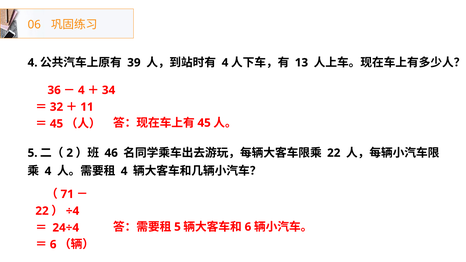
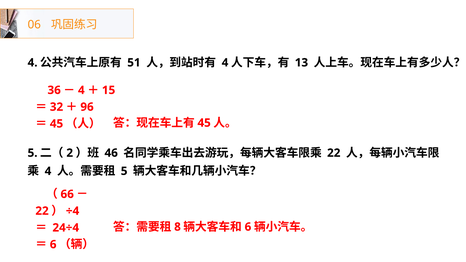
39: 39 -> 51
34: 34 -> 15
11: 11 -> 96
4 at (124, 171): 4 -> 5
71: 71 -> 66
5 at (177, 227): 5 -> 8
